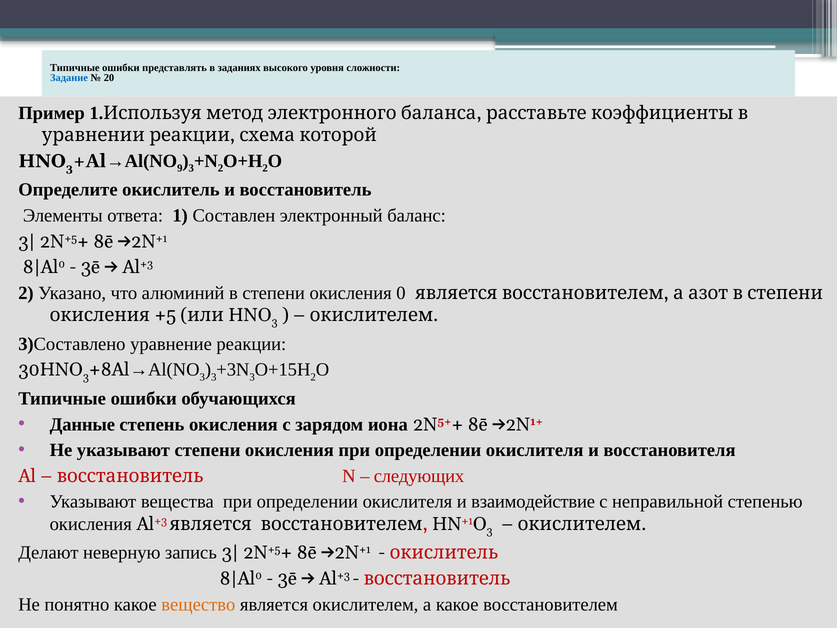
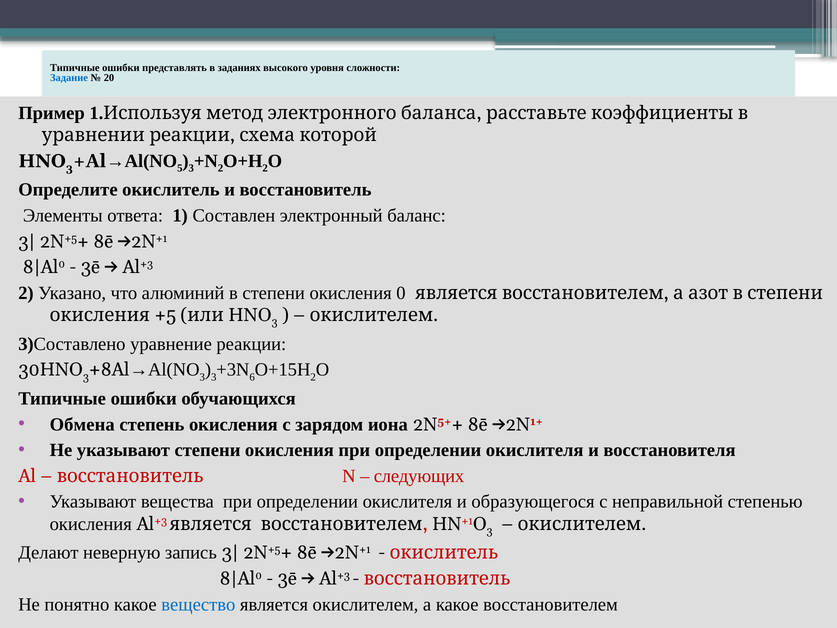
9: 9 -> 5
3 at (252, 377): 3 -> 6
Данные: Данные -> Обмена
взаимодействие: взаимодействие -> образующегося
вещество colour: orange -> blue
